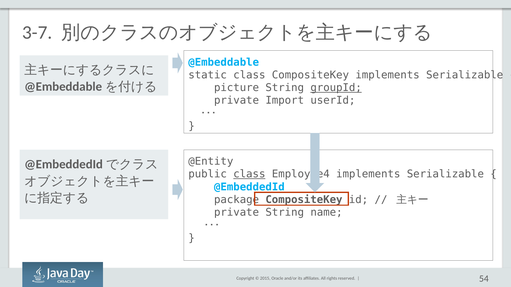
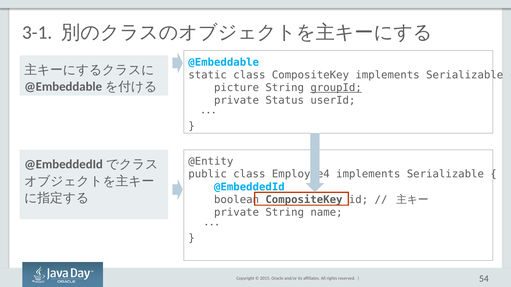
3-7: 3-7 -> 3-1
Import: Import -> Status
class at (249, 174) underline: present -> none
package: package -> boolean
